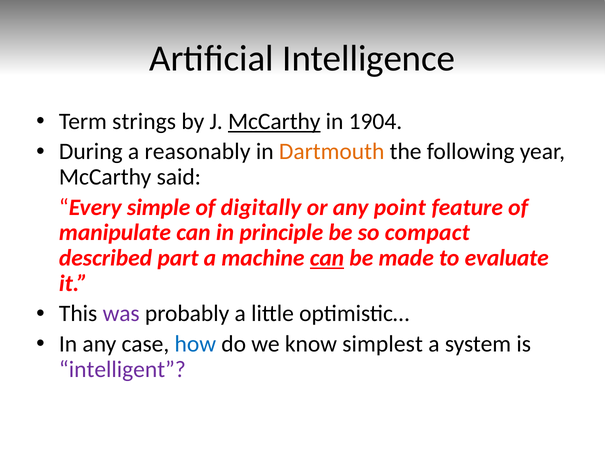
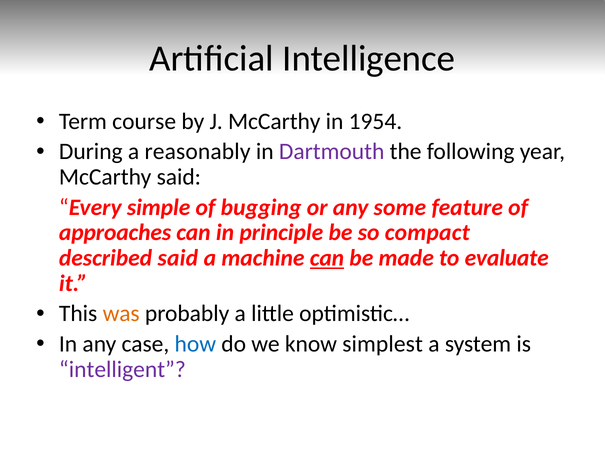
strings: strings -> course
McCarthy at (274, 121) underline: present -> none
1904: 1904 -> 1954
Dartmouth colour: orange -> purple
digitally: digitally -> bugging
point: point -> some
manipulate: manipulate -> approaches
described part: part -> said
was colour: purple -> orange
